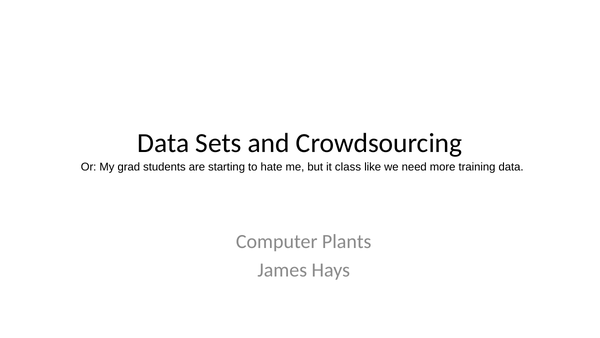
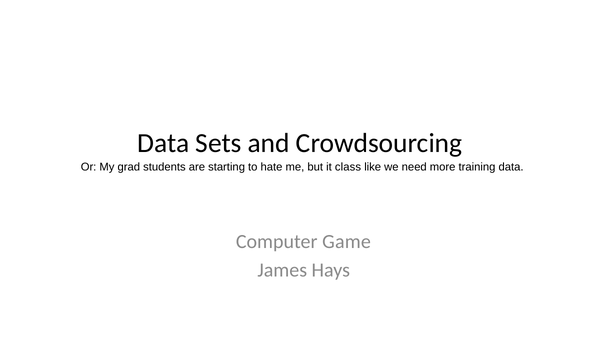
Plants: Plants -> Game
